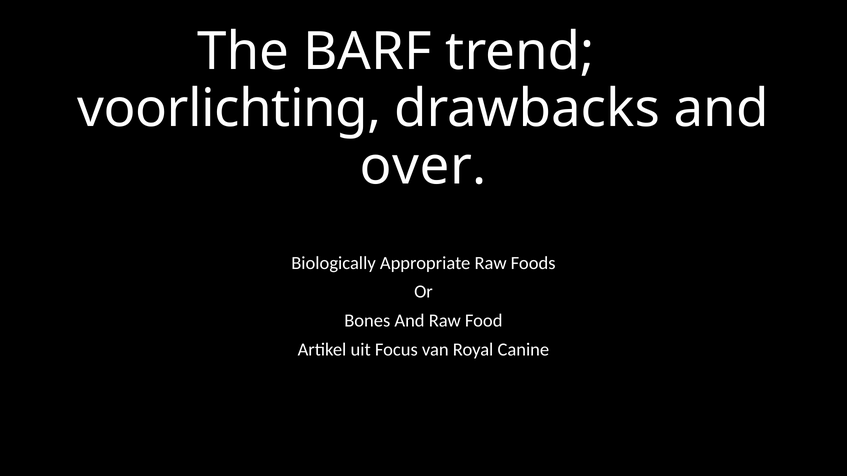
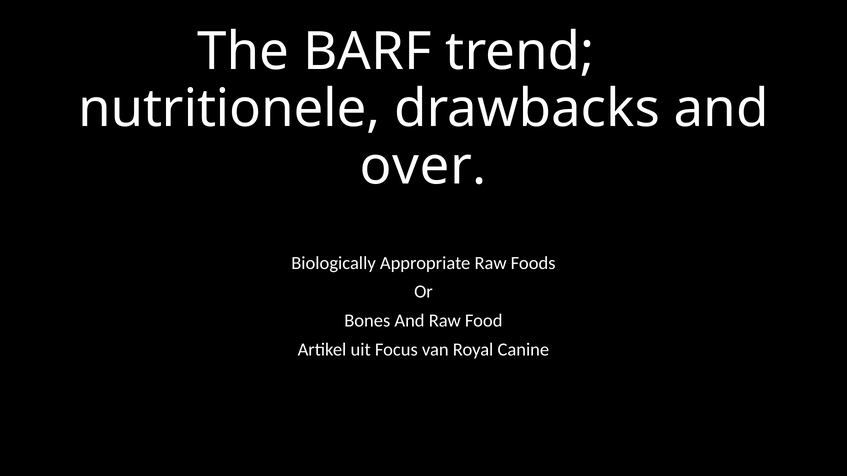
voorlichting: voorlichting -> nutritionele
